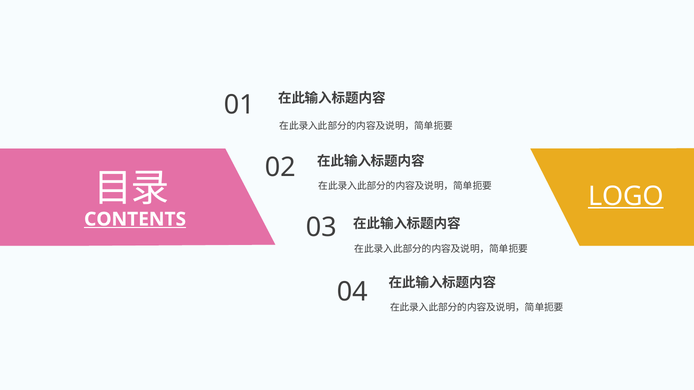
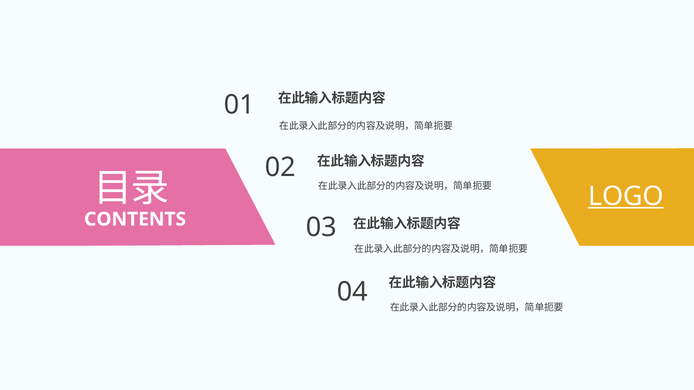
CONTENTS underline: present -> none
